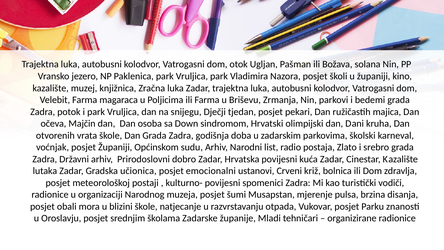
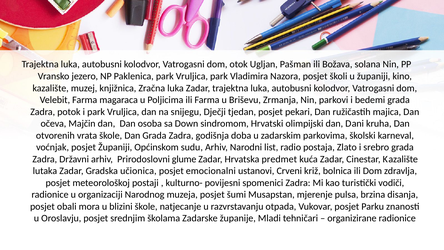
dobro: dobro -> glume
Hrvatska povijesni: povijesni -> predmet
